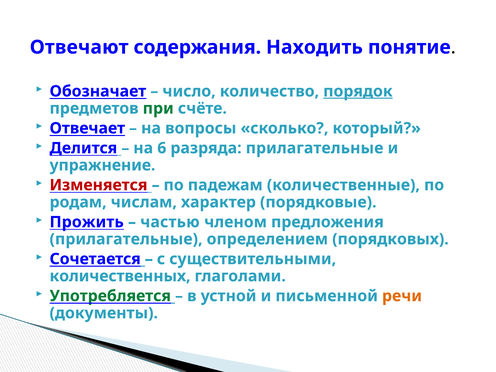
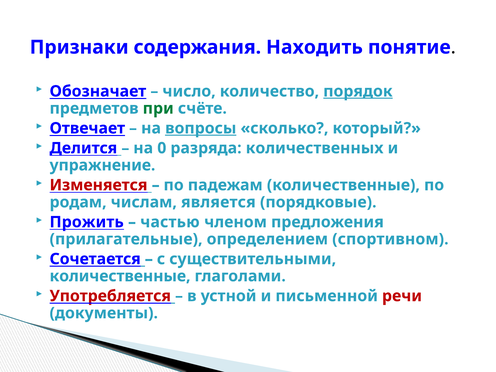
Отвечают: Отвечают -> Признаки
вопросы underline: none -> present
6: 6 -> 0
разряда прилагательные: прилагательные -> количественных
характер: характер -> является
порядковых: порядковых -> спортивном
количественных at (120, 276): количественных -> количественные
Употребляется colour: green -> red
речи colour: orange -> red
